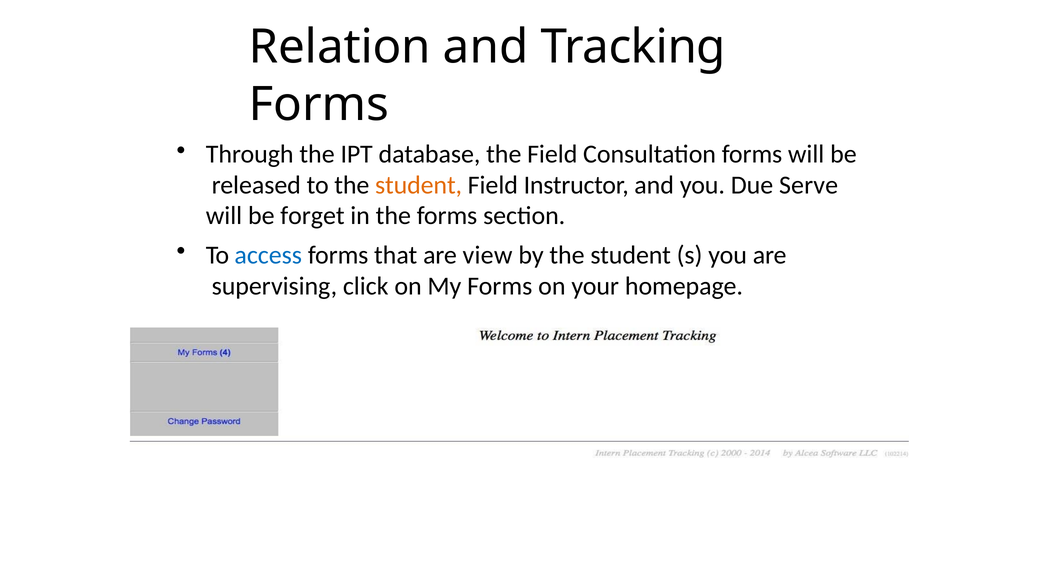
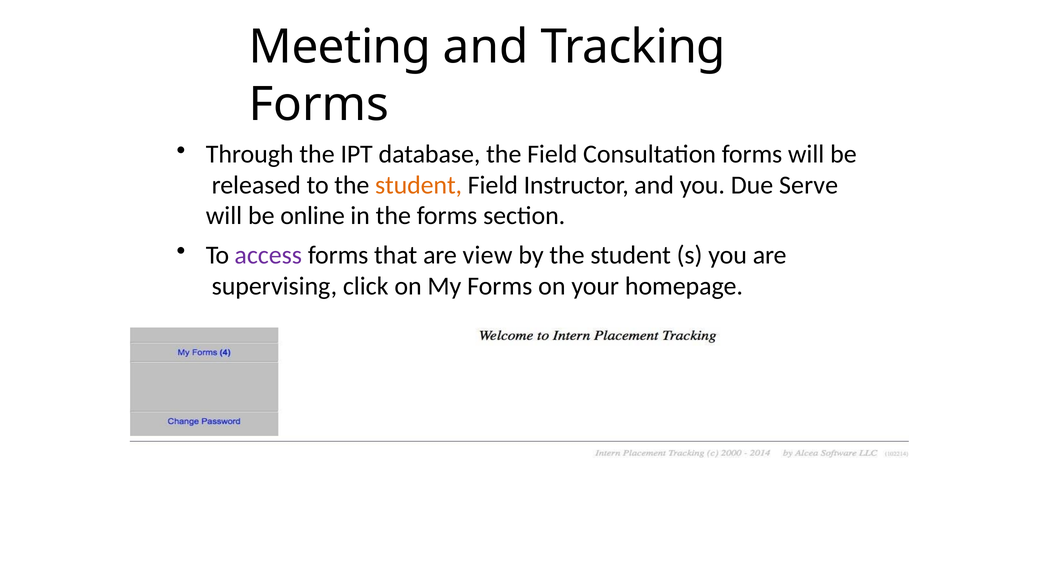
Relation: Relation -> Meeting
forget: forget -> online
access colour: blue -> purple
